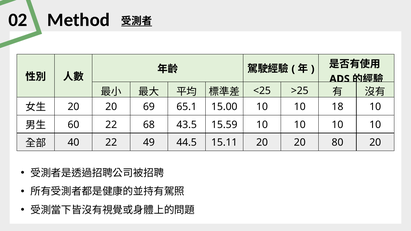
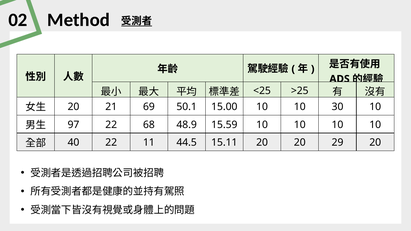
20 at (111, 107): 20 -> 21
65.1: 65.1 -> 50.1
18: 18 -> 30
60: 60 -> 97
43.5: 43.5 -> 48.9
49: 49 -> 11
80: 80 -> 29
